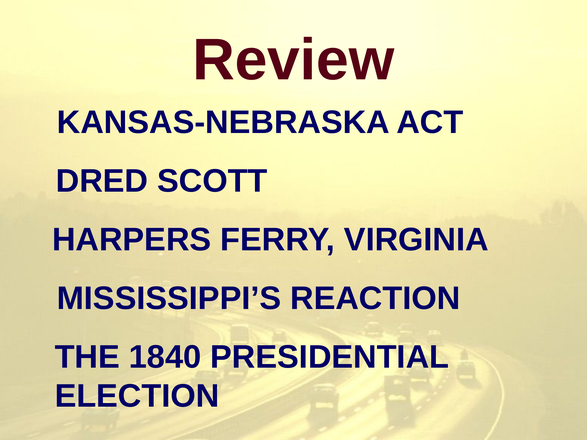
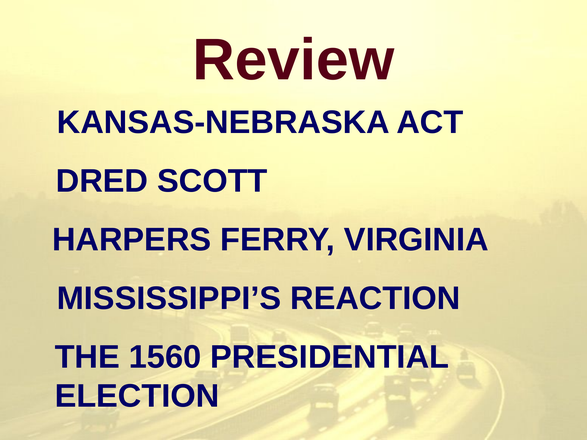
1840: 1840 -> 1560
